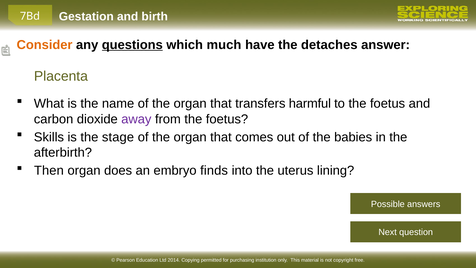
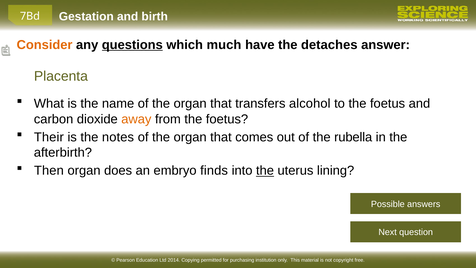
harmful: harmful -> alcohol
away colour: purple -> orange
Skills: Skills -> Their
stage: stage -> notes
babies: babies -> rubella
the at (265, 171) underline: none -> present
